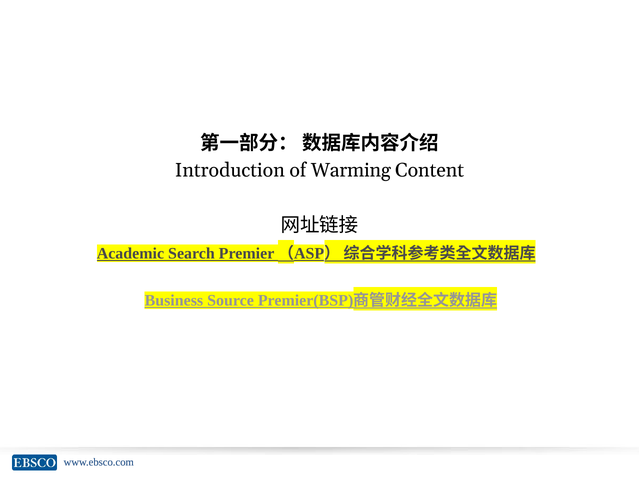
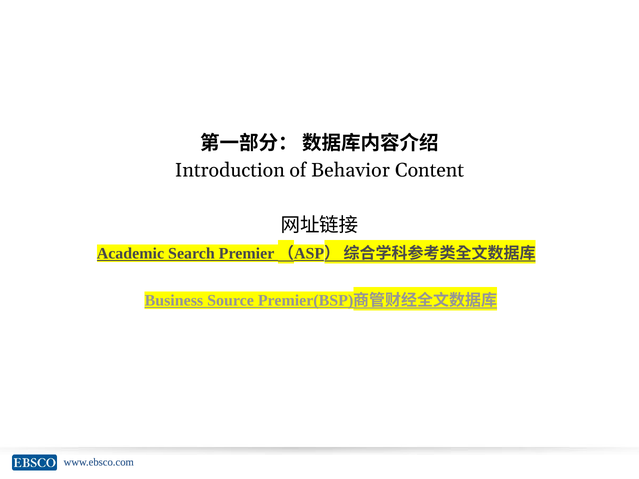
Warming: Warming -> Behavior
